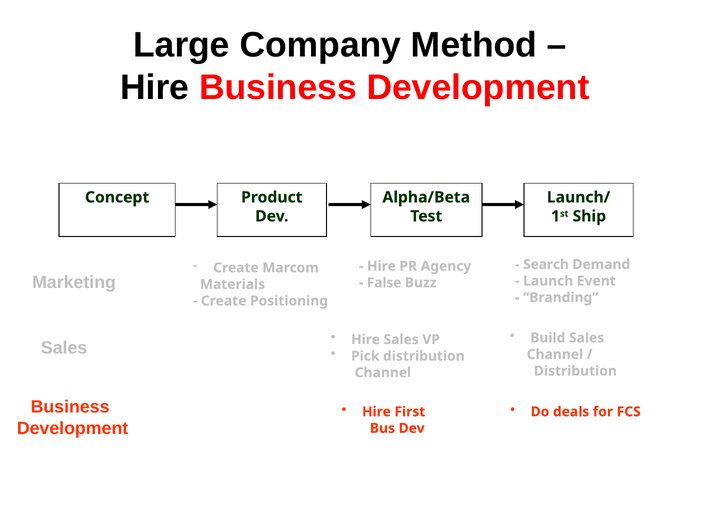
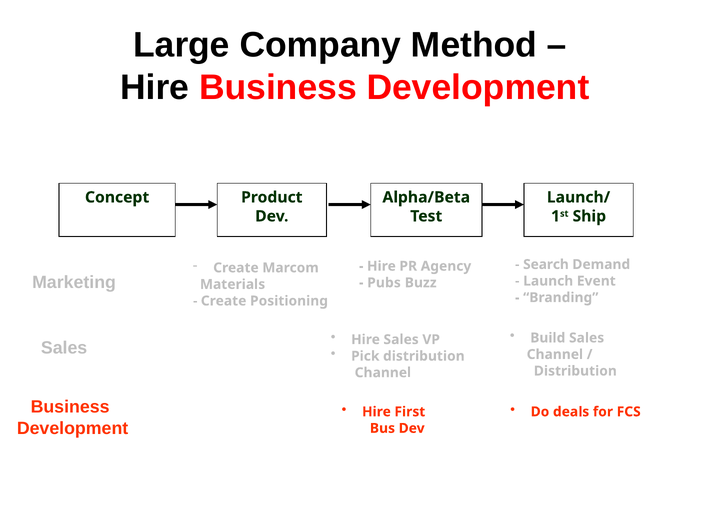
False: False -> Pubs
